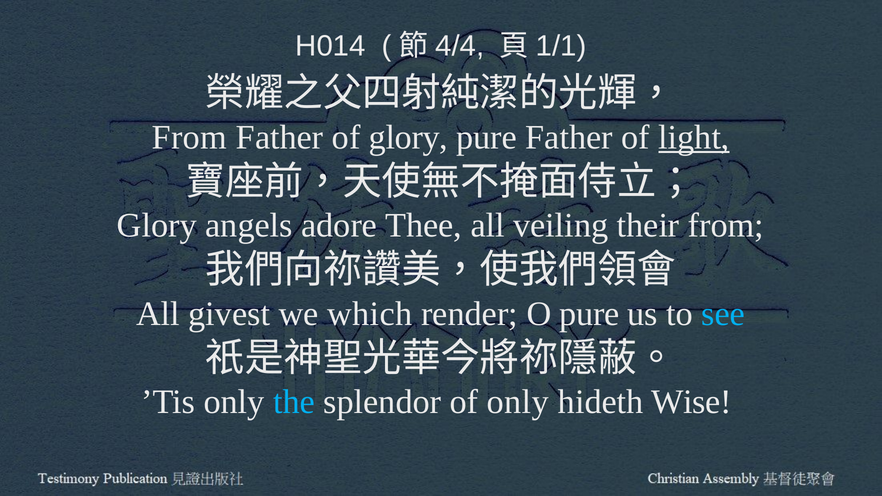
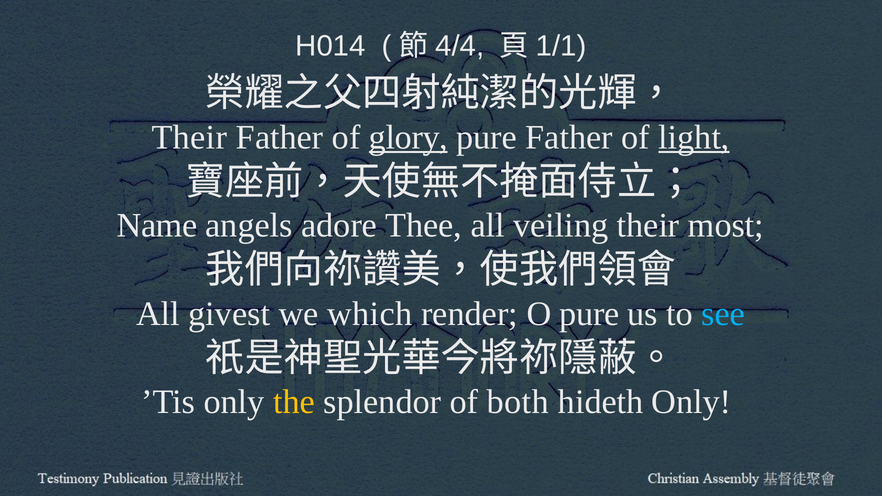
From at (189, 137): From -> Their
glory at (408, 137) underline: none -> present
Glory at (157, 226): Glory -> Name
their from: from -> most
the colour: light blue -> yellow
of only: only -> both
hideth Wise: Wise -> Only
